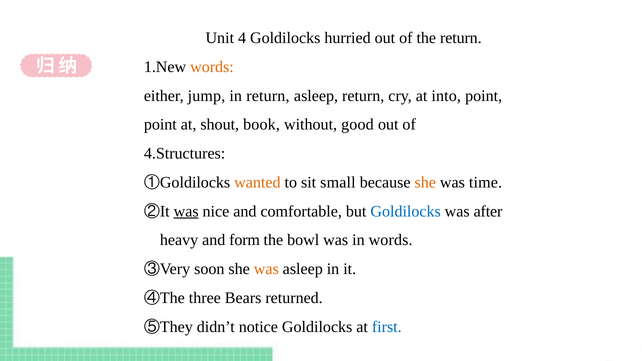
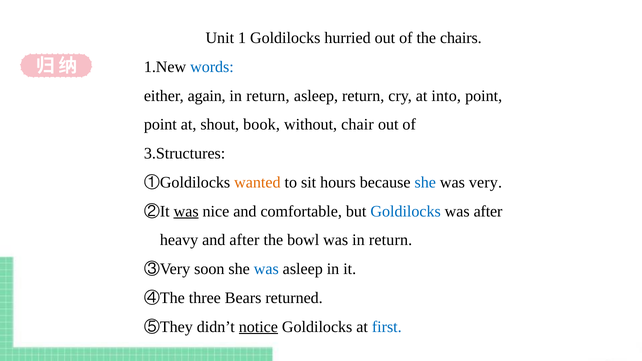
4: 4 -> 1
the return: return -> chairs
words at (212, 67) colour: orange -> blue
jump: jump -> again
good: good -> chair
4.Structures: 4.Structures -> 3.Structures
small: small -> hours
she at (425, 183) colour: orange -> blue
time: time -> very
and form: form -> after
was in words: words -> return
was at (266, 269) colour: orange -> blue
notice underline: none -> present
